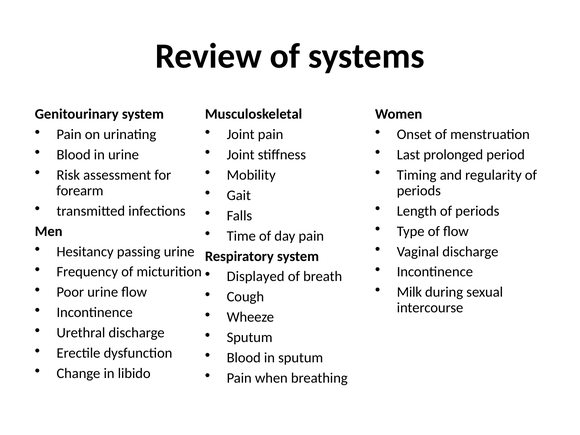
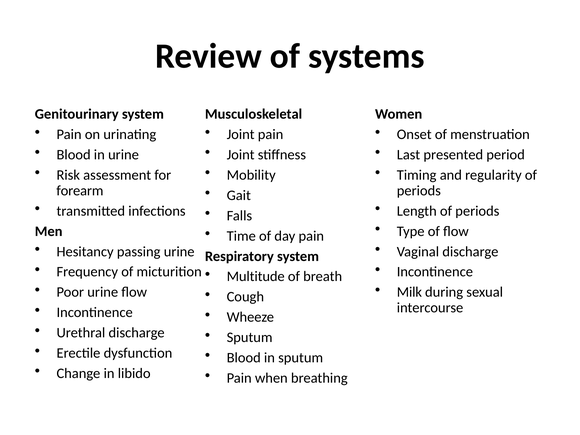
prolonged: prolonged -> presented
Displayed: Displayed -> Multitude
